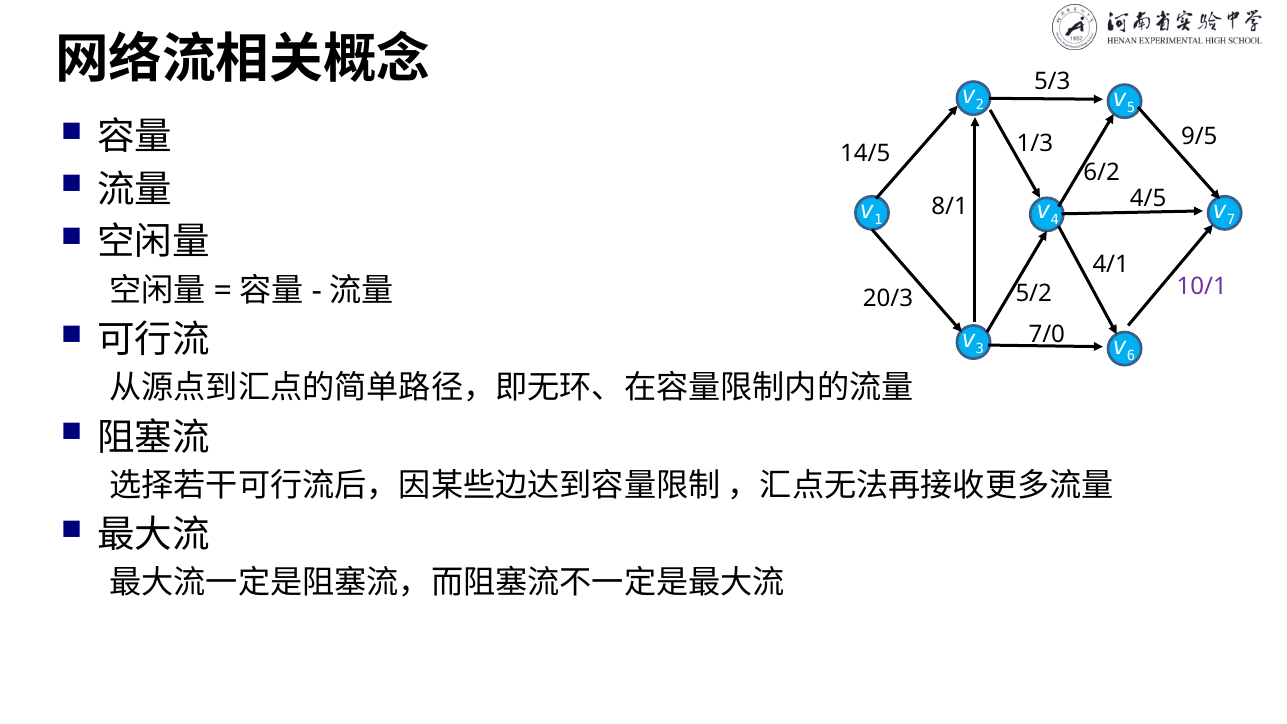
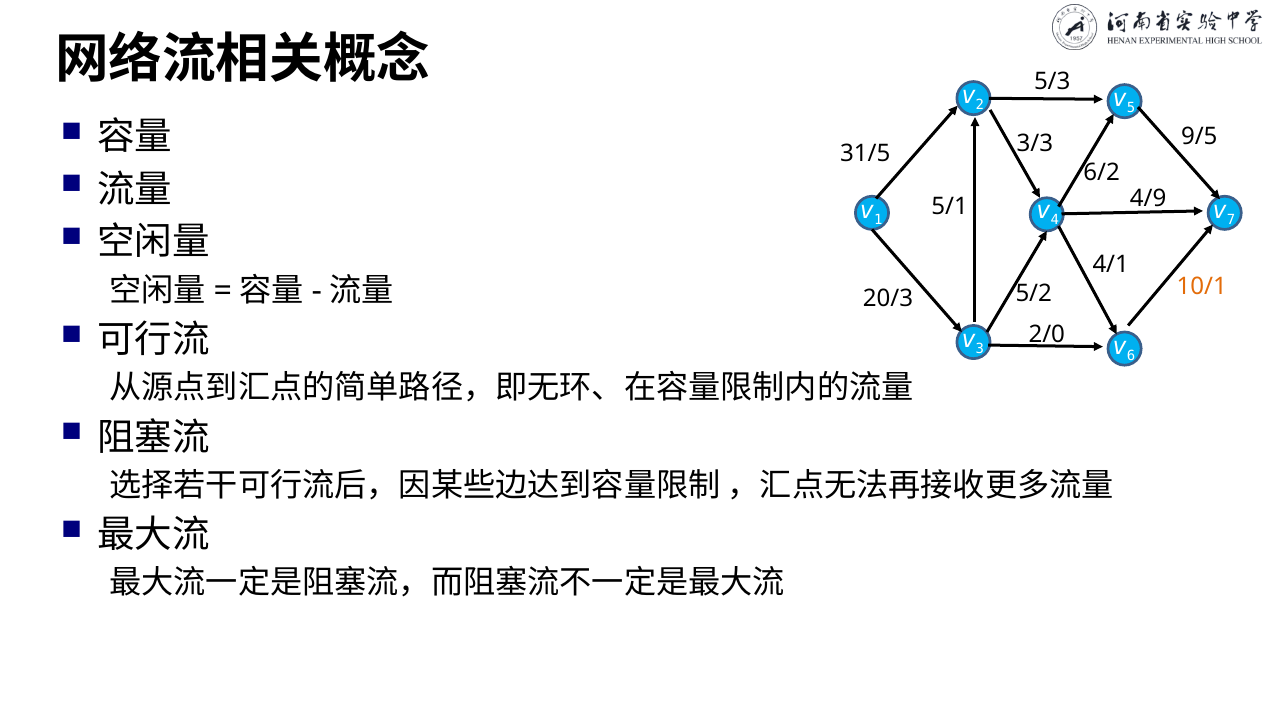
1/3: 1/3 -> 3/3
14/5: 14/5 -> 31/5
4/5: 4/5 -> 4/9
8/1: 8/1 -> 5/1
10/1 colour: purple -> orange
7/0: 7/0 -> 2/0
